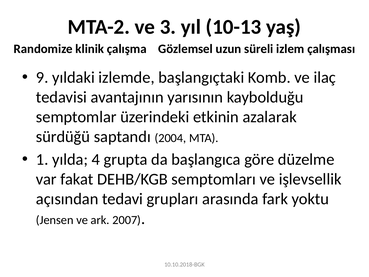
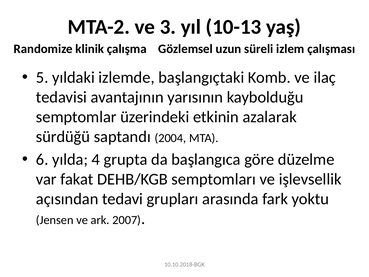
9: 9 -> 5
1: 1 -> 6
